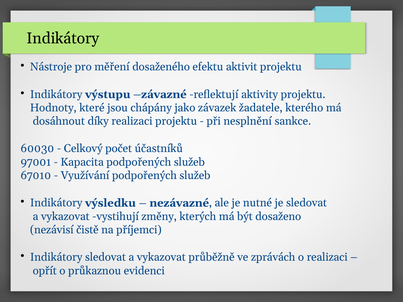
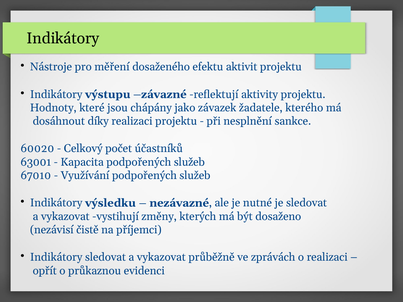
60030: 60030 -> 60020
97001: 97001 -> 63001
